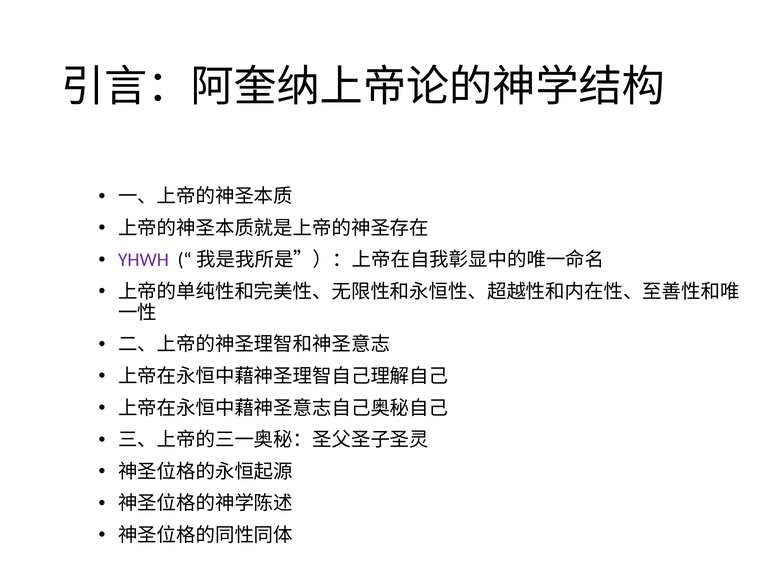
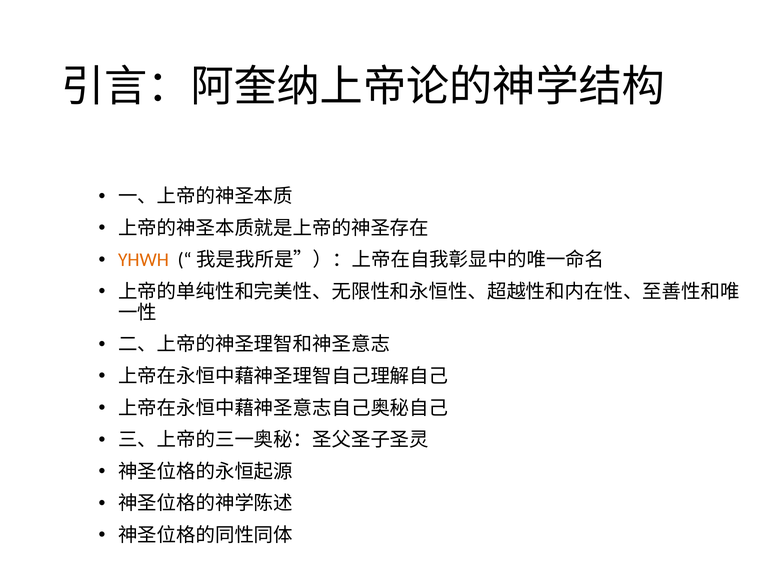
YHWH colour: purple -> orange
